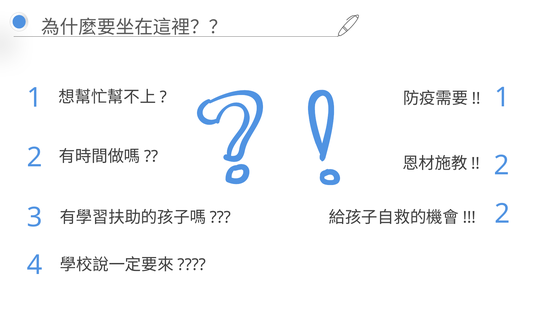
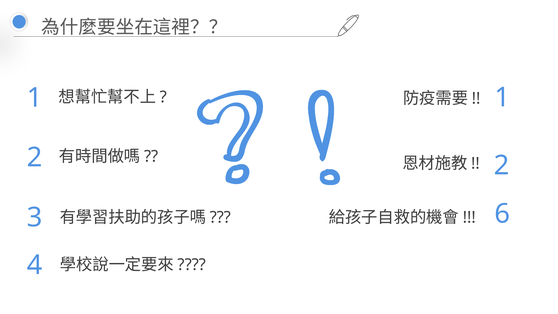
2 at (502, 214): 2 -> 6
